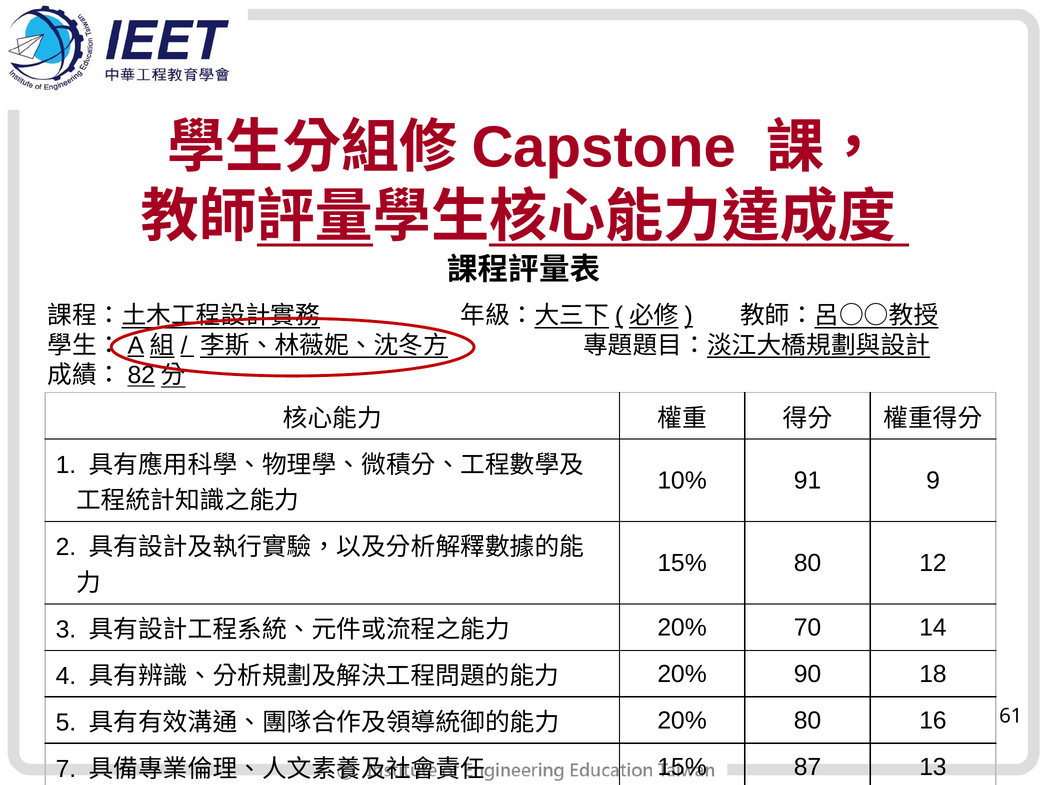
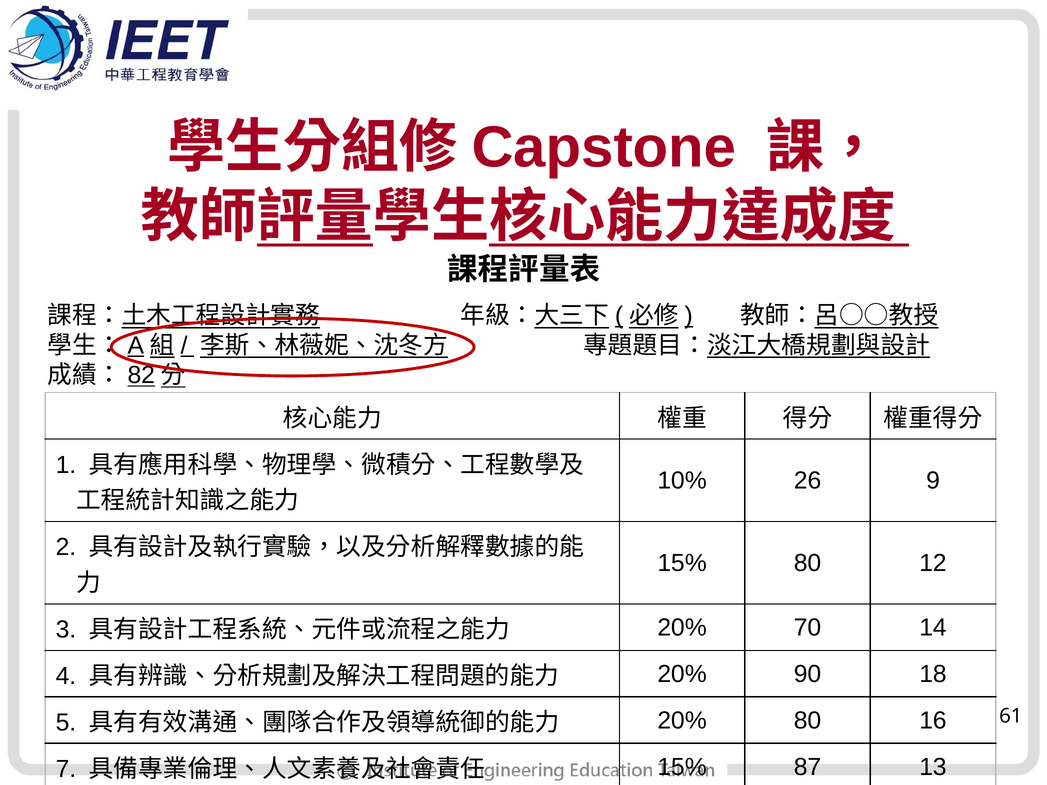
91: 91 -> 26
